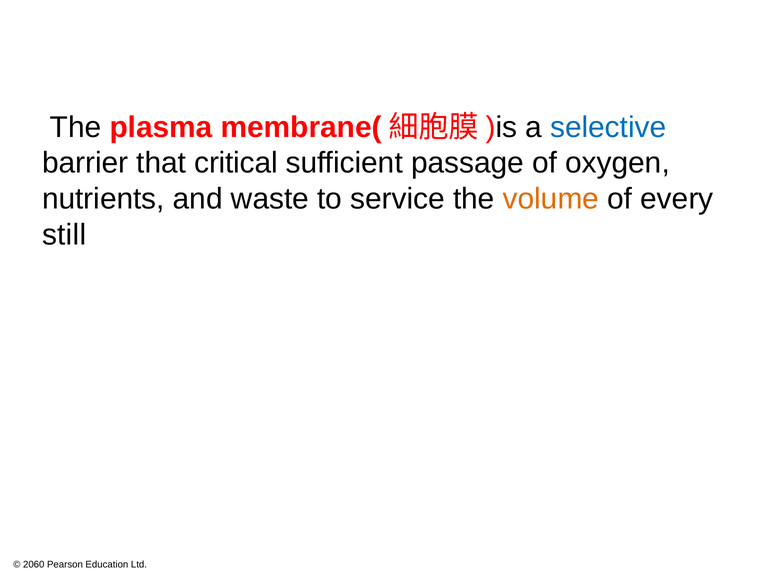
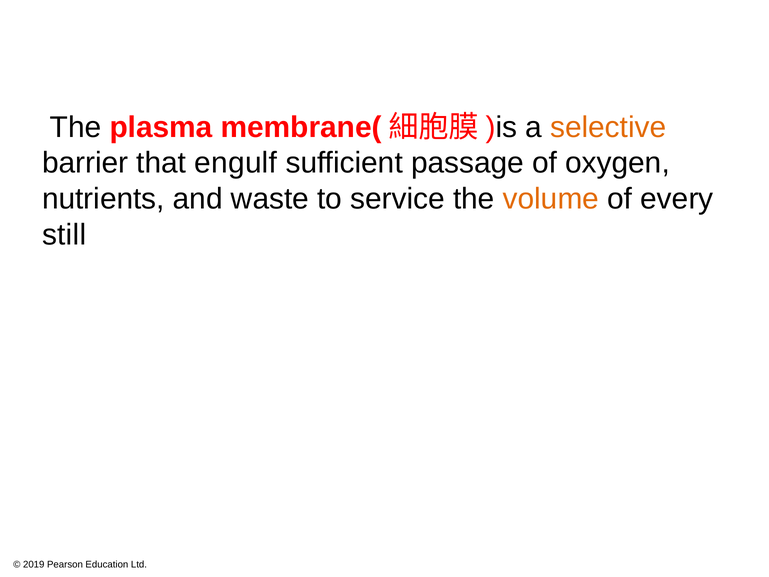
selective colour: blue -> orange
critical: critical -> engulf
2060: 2060 -> 2019
